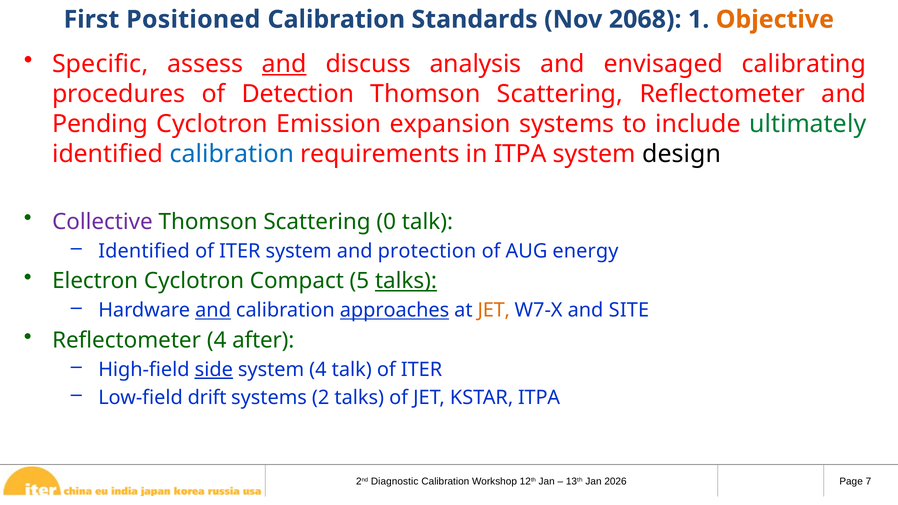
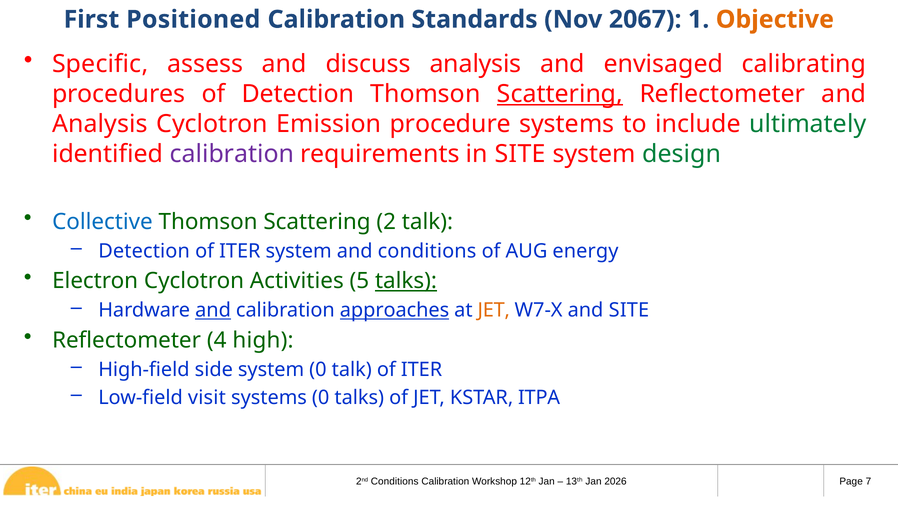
2068: 2068 -> 2067
and at (284, 64) underline: present -> none
Scattering at (560, 94) underline: none -> present
Pending at (100, 124): Pending -> Analysis
expansion: expansion -> procedure
calibration at (232, 154) colour: blue -> purple
in ITPA: ITPA -> SITE
design colour: black -> green
Collective colour: purple -> blue
0: 0 -> 2
Identified at (144, 251): Identified -> Detection
and protection: protection -> conditions
Compact: Compact -> Activities
after: after -> high
side underline: present -> none
system 4: 4 -> 0
drift: drift -> visit
systems 2: 2 -> 0
Diagnostic at (395, 481): Diagnostic -> Conditions
